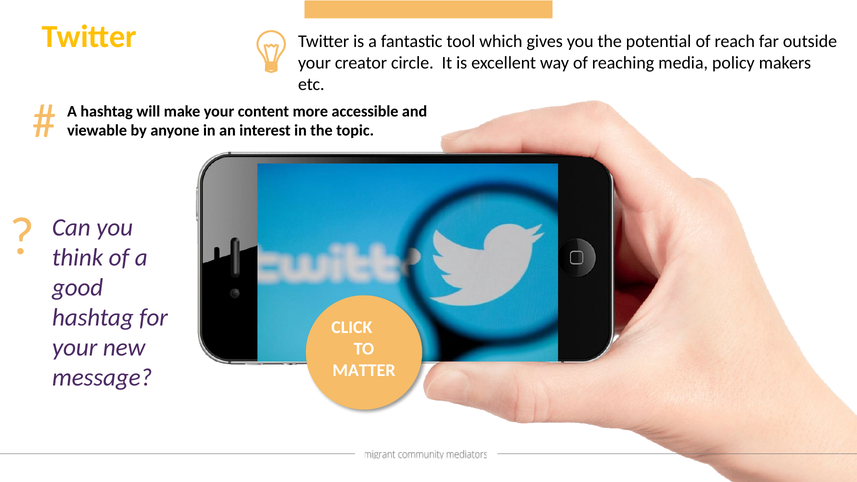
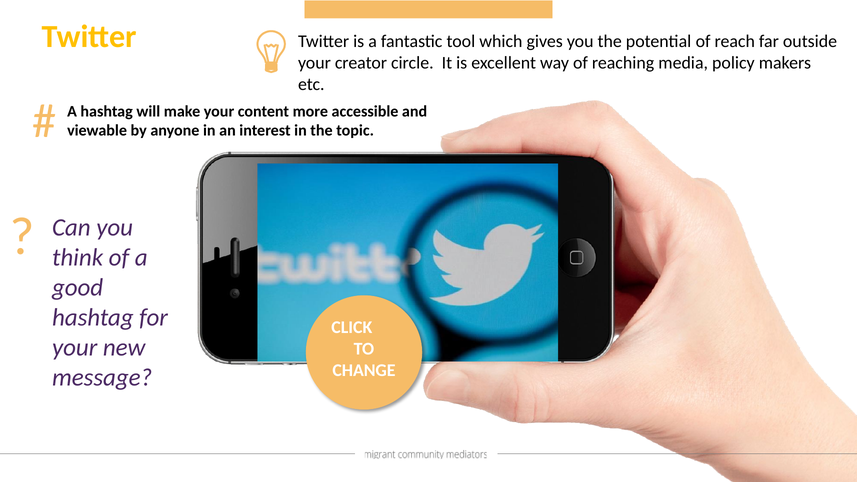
MATTER: MATTER -> CHANGE
